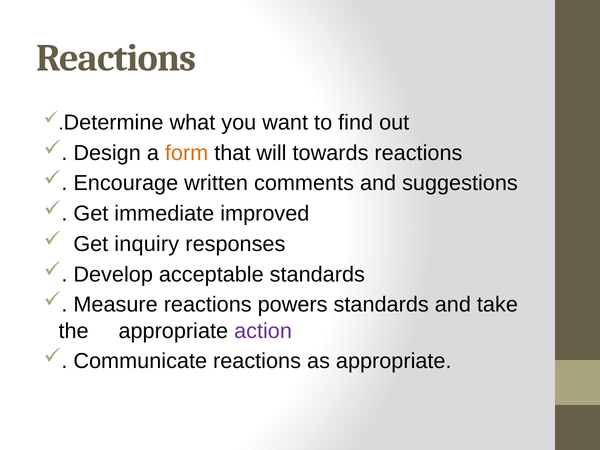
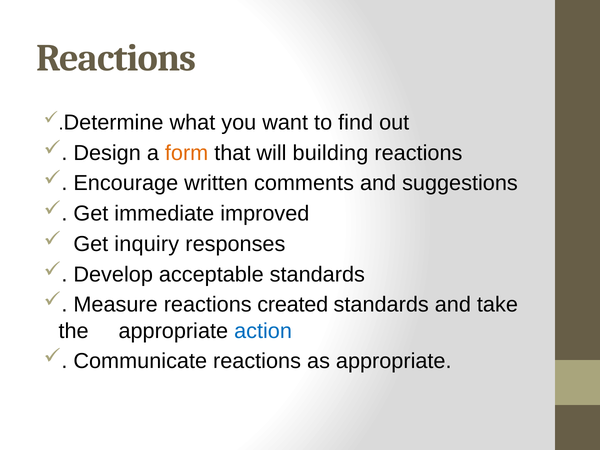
towards: towards -> building
powers: powers -> created
action colour: purple -> blue
